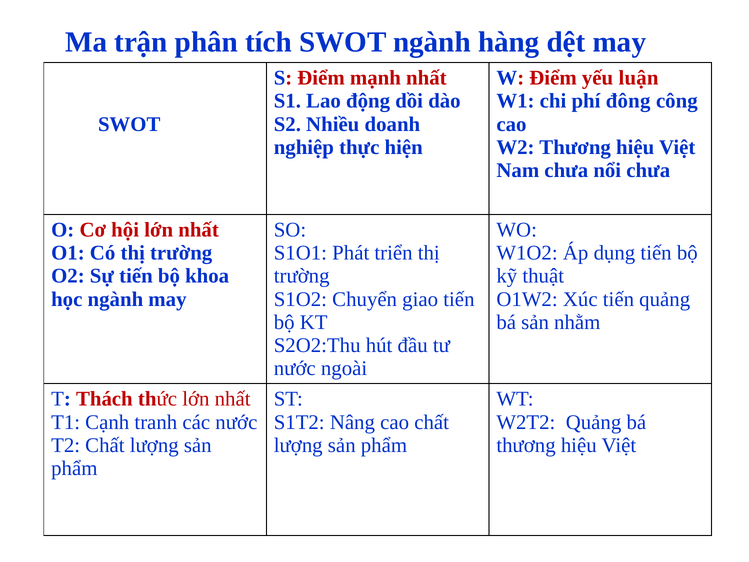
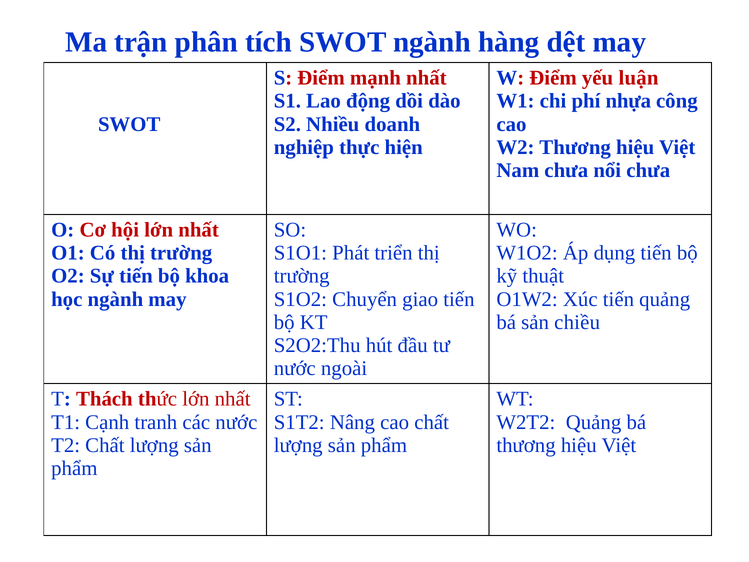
đông: đông -> nhựa
nhằm: nhằm -> chiều
